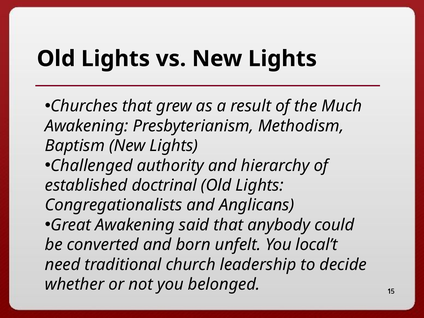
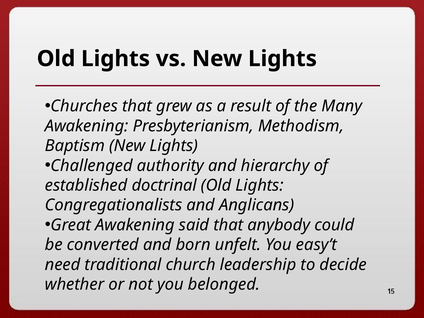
Much: Much -> Many
local’t: local’t -> easy’t
